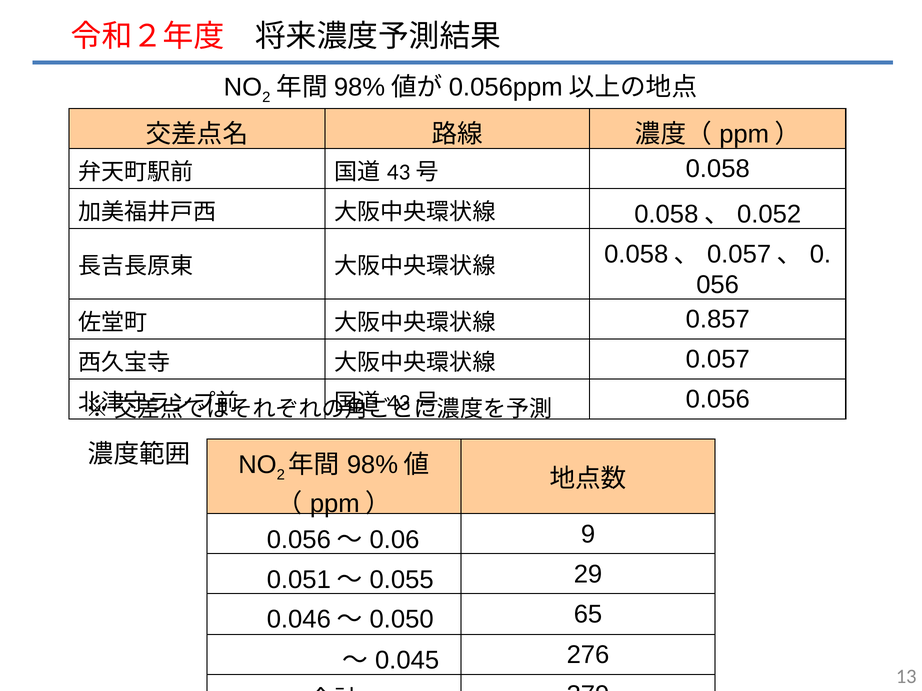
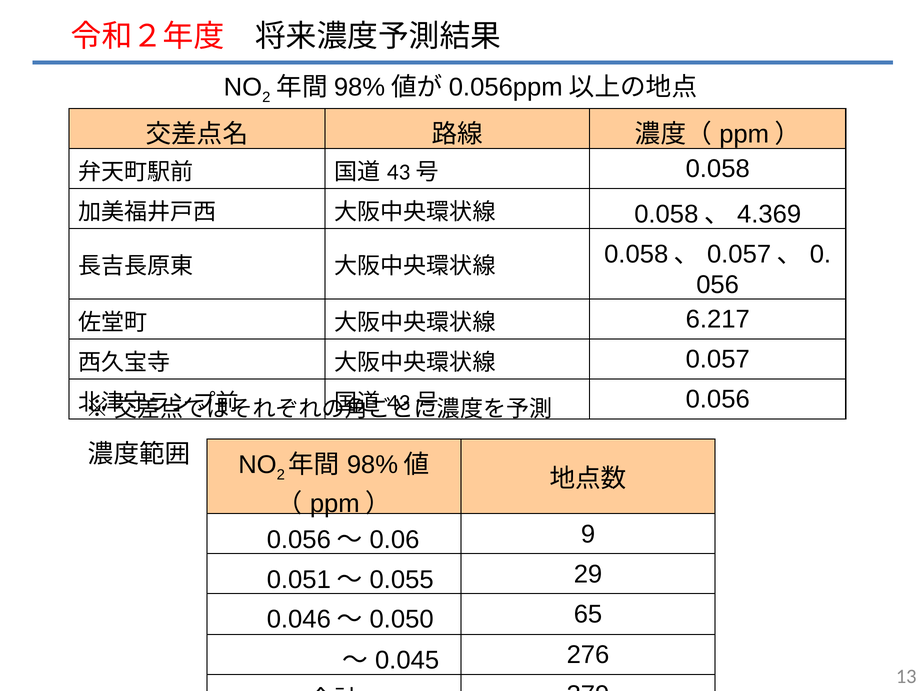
0.052: 0.052 -> 4.369
0.857: 0.857 -> 6.217
